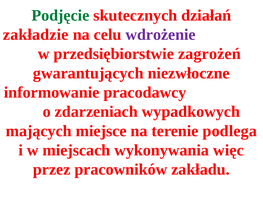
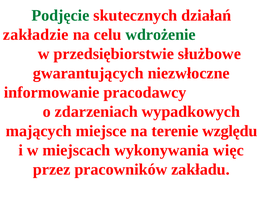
wdrożenie colour: purple -> green
zagrożeń: zagrożeń -> służbowe
podlega: podlega -> względu
